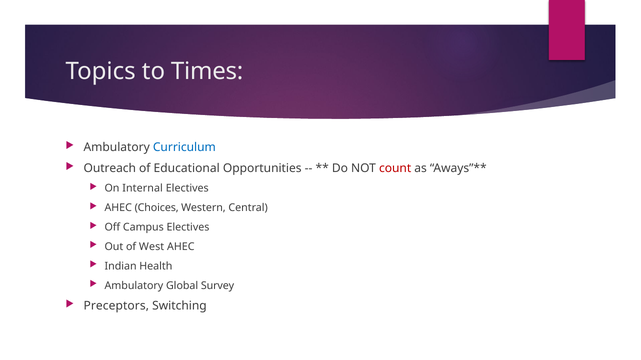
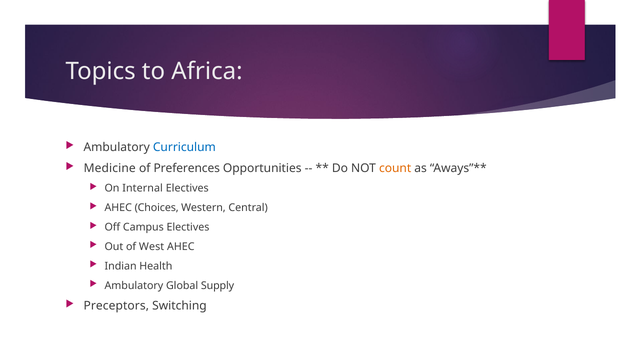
Times: Times -> Africa
Outreach: Outreach -> Medicine
Educational: Educational -> Preferences
count colour: red -> orange
Survey: Survey -> Supply
